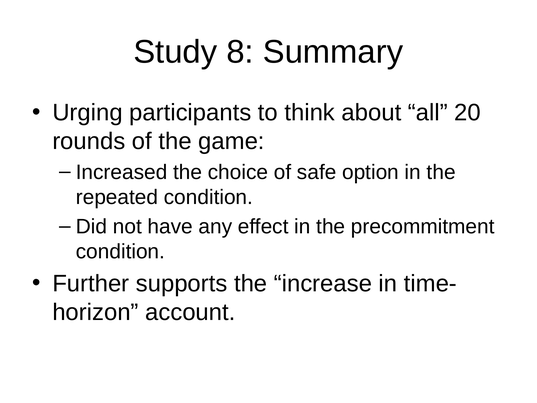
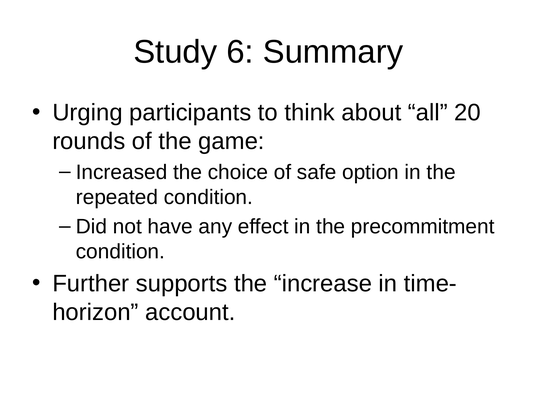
8: 8 -> 6
